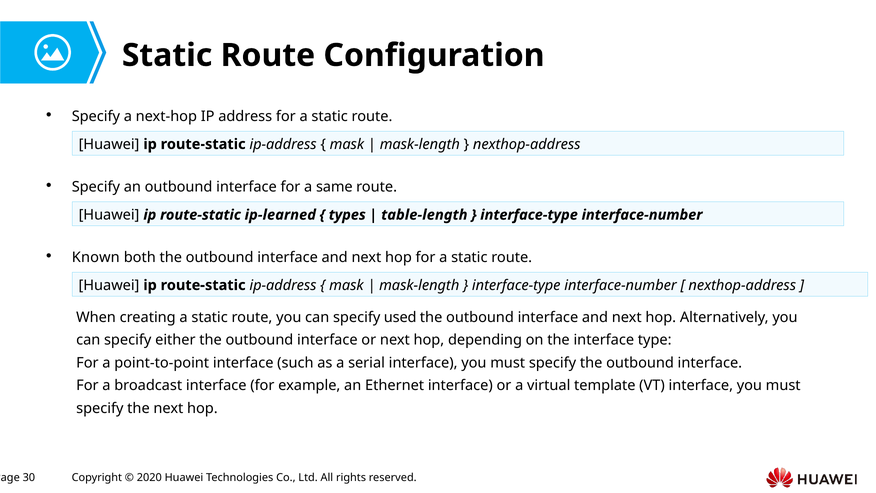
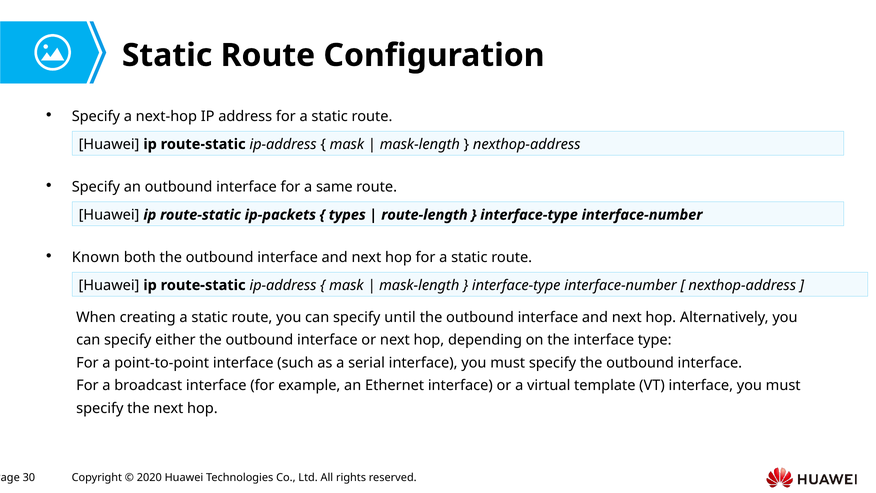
ip-learned: ip-learned -> ip-packets
table-length: table-length -> route-length
used: used -> until
